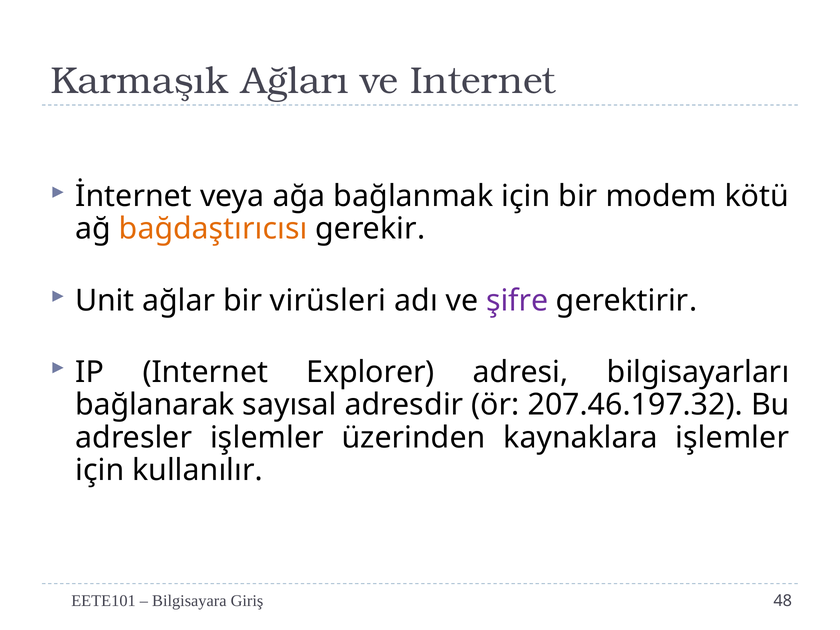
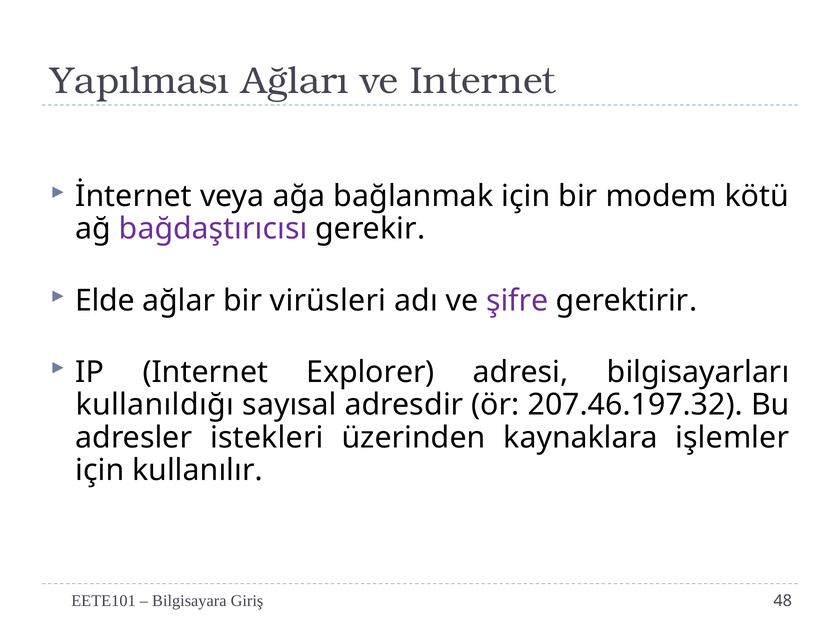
Karmaşık: Karmaşık -> Yapılması
bağdaştırıcısı colour: orange -> purple
Unit: Unit -> Elde
bağlanarak: bağlanarak -> kullanıldığı
adresler işlemler: işlemler -> istekleri
